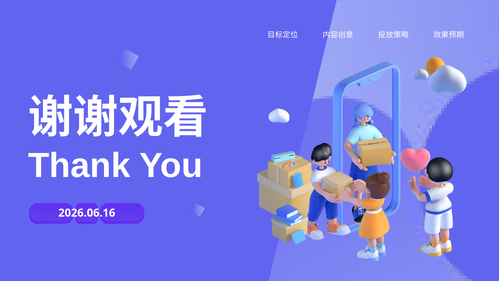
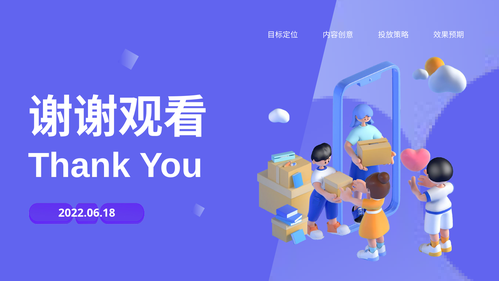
2026.06.16: 2026.06.16 -> 2022.06.18
